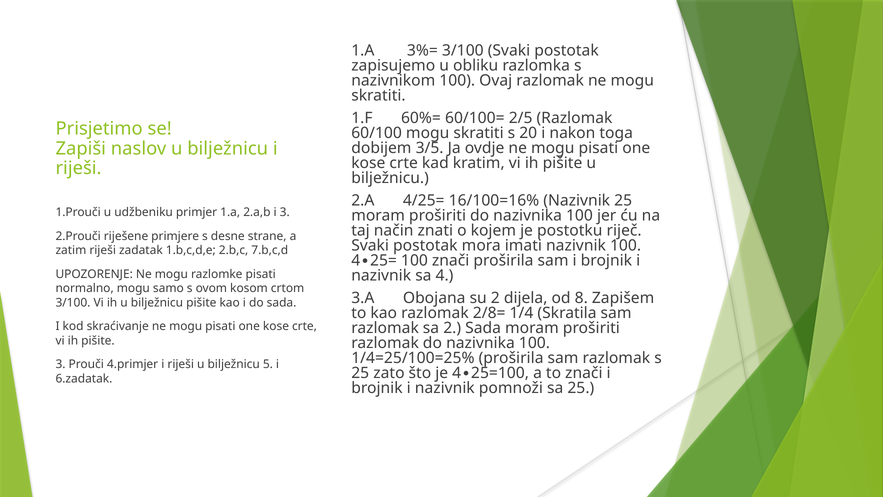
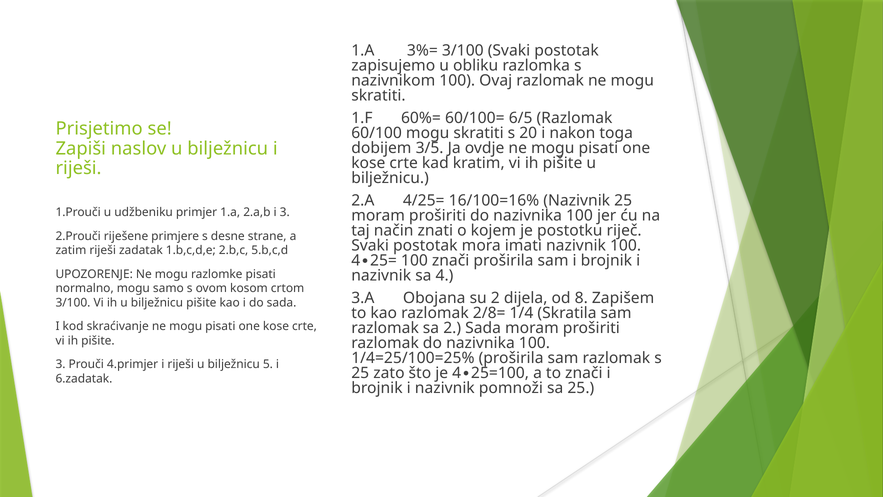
2/5: 2/5 -> 6/5
7.b,c,d: 7.b,c,d -> 5.b,c,d
